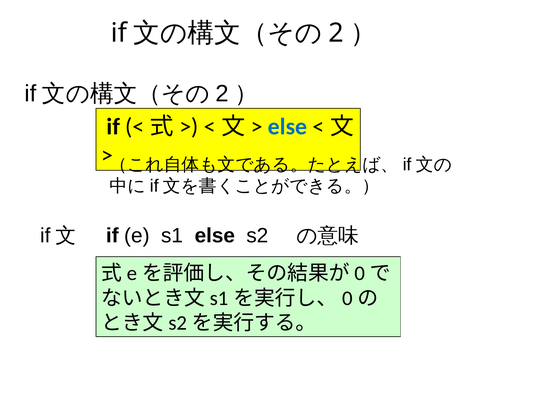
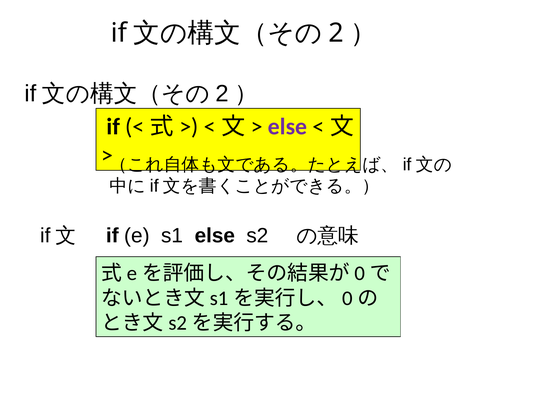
else at (288, 127) colour: blue -> purple
